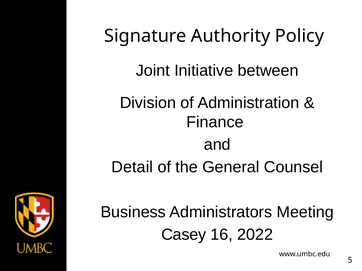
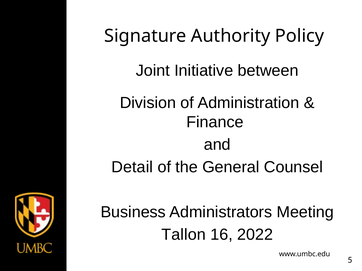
Casey: Casey -> Tallon
